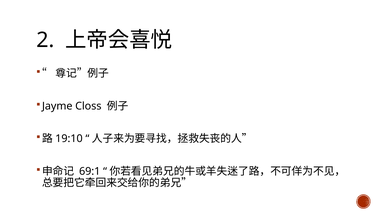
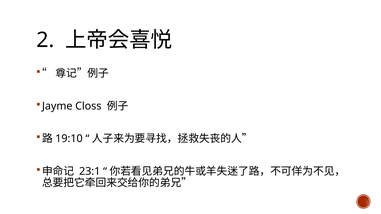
69:1: 69:1 -> 23:1
